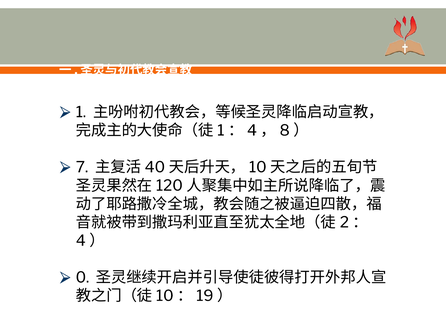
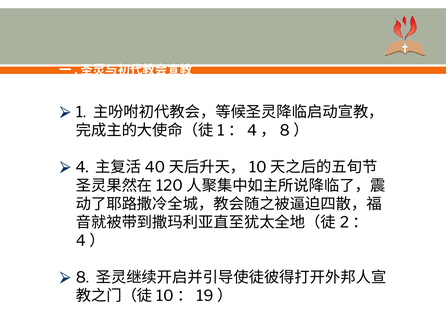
7: 7 -> 4
0: 0 -> 8
